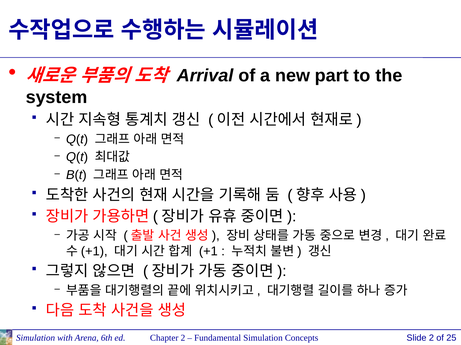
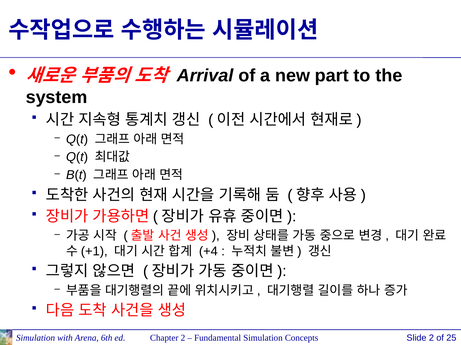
+1: +1 -> +4
